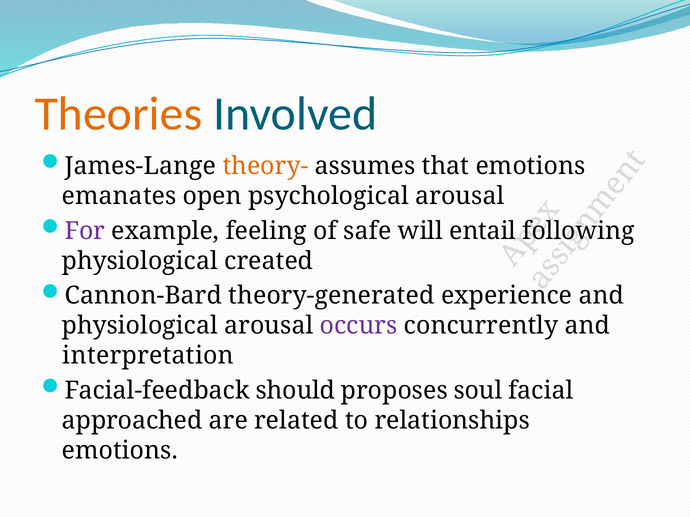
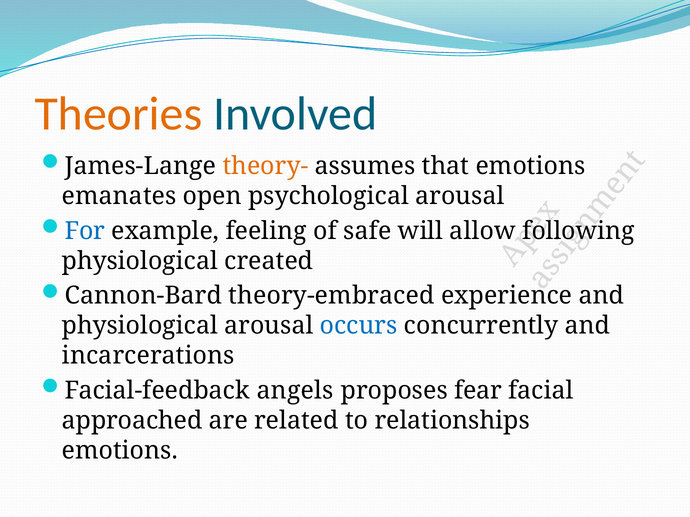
For colour: purple -> blue
entail: entail -> allow
theory-generated: theory-generated -> theory-embraced
occurs colour: purple -> blue
interpretation: interpretation -> incarcerations
should: should -> angels
soul: soul -> fear
